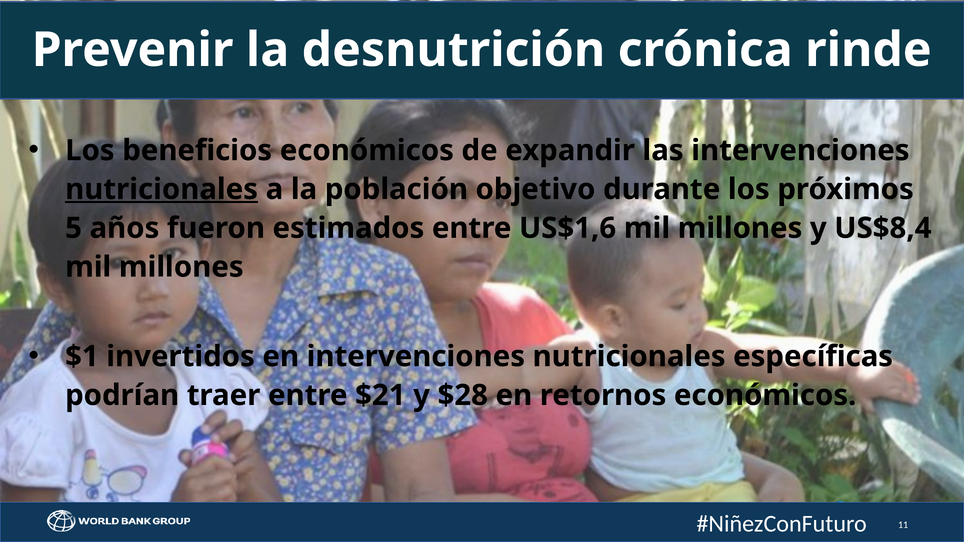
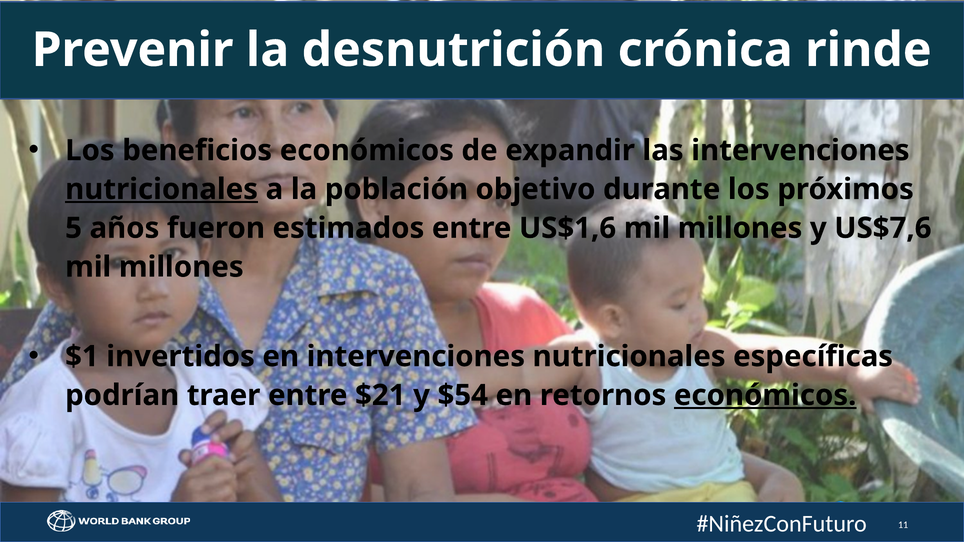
US$8,4: US$8,4 -> US$7,6
$28: $28 -> $54
económicos at (765, 395) underline: none -> present
